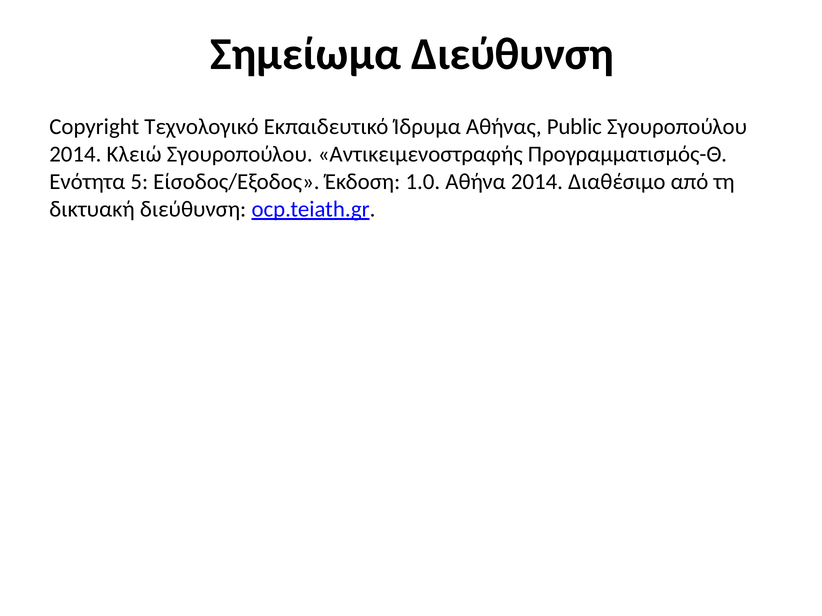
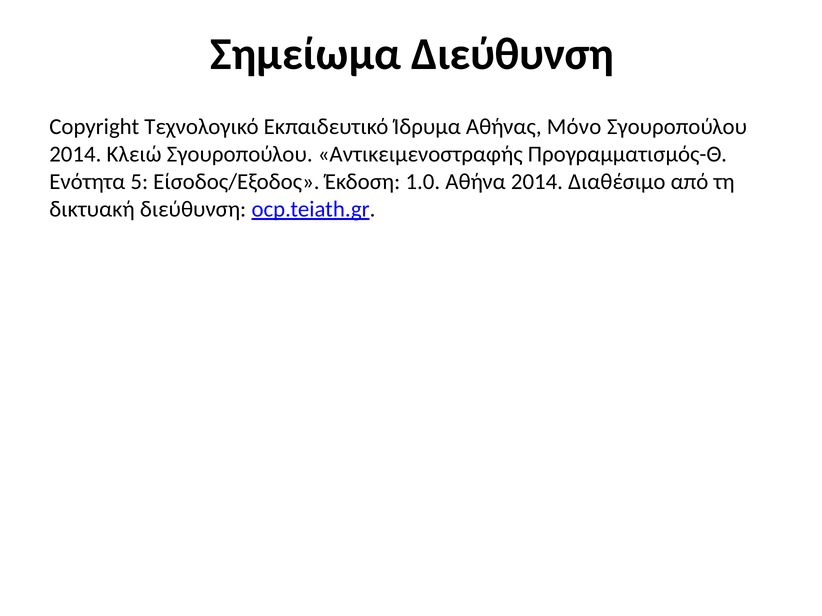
Public: Public -> Μόνο
